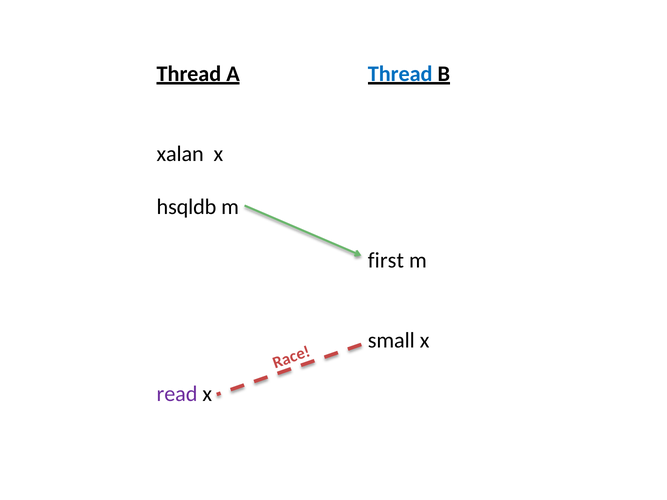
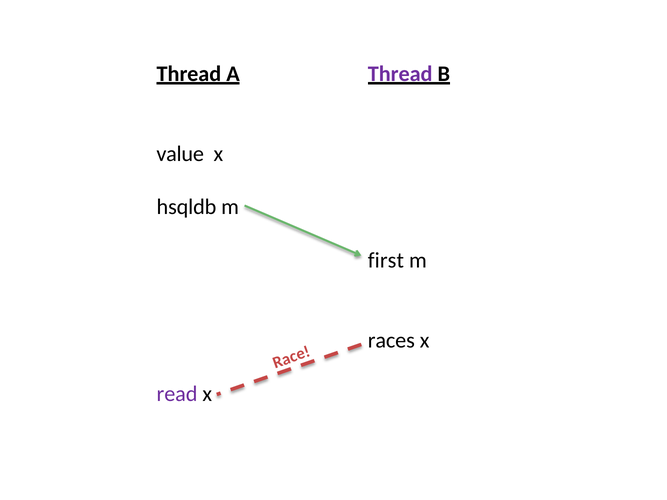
Thread at (400, 74) colour: blue -> purple
xalan: xalan -> value
small: small -> races
